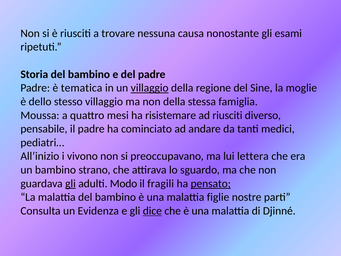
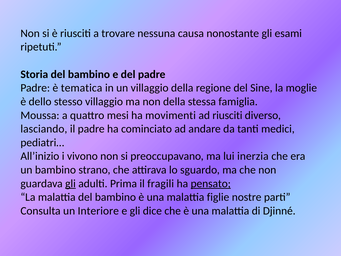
villaggio at (150, 88) underline: present -> none
risistemare: risistemare -> movimenti
pensabile: pensabile -> lasciando
lettera: lettera -> inerzia
Modo: Modo -> Prima
Evidenza: Evidenza -> Interiore
dice underline: present -> none
